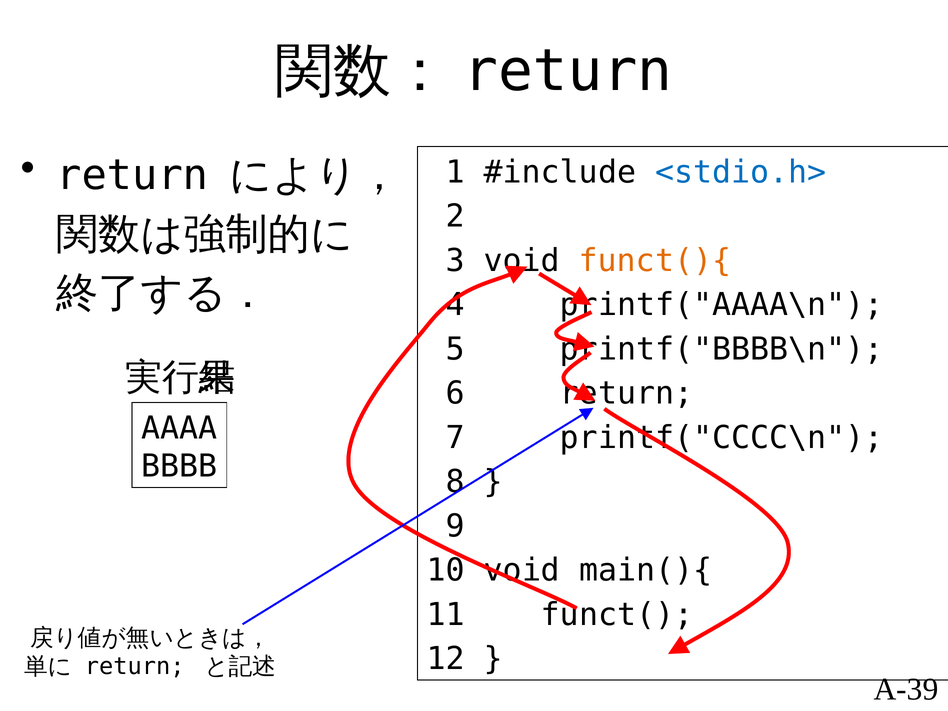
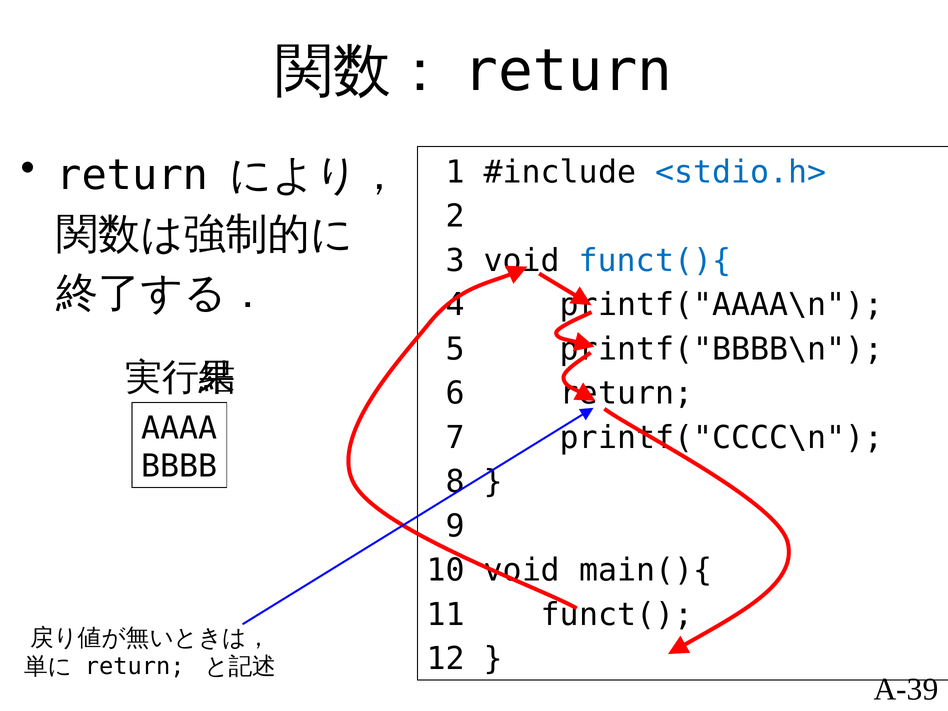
funct(){ colour: orange -> blue
